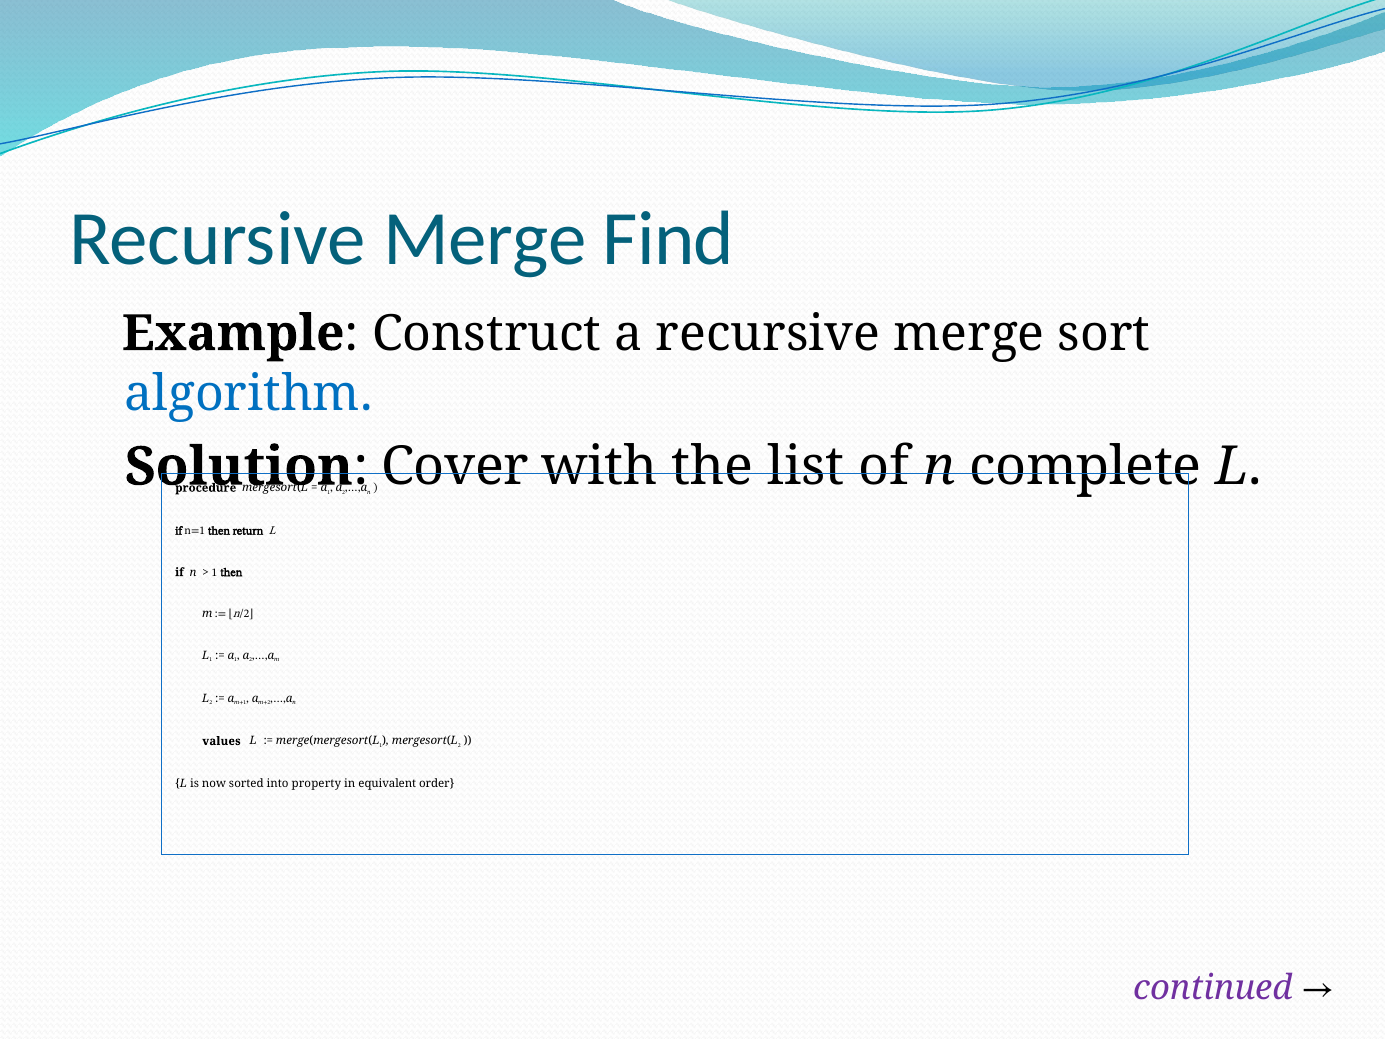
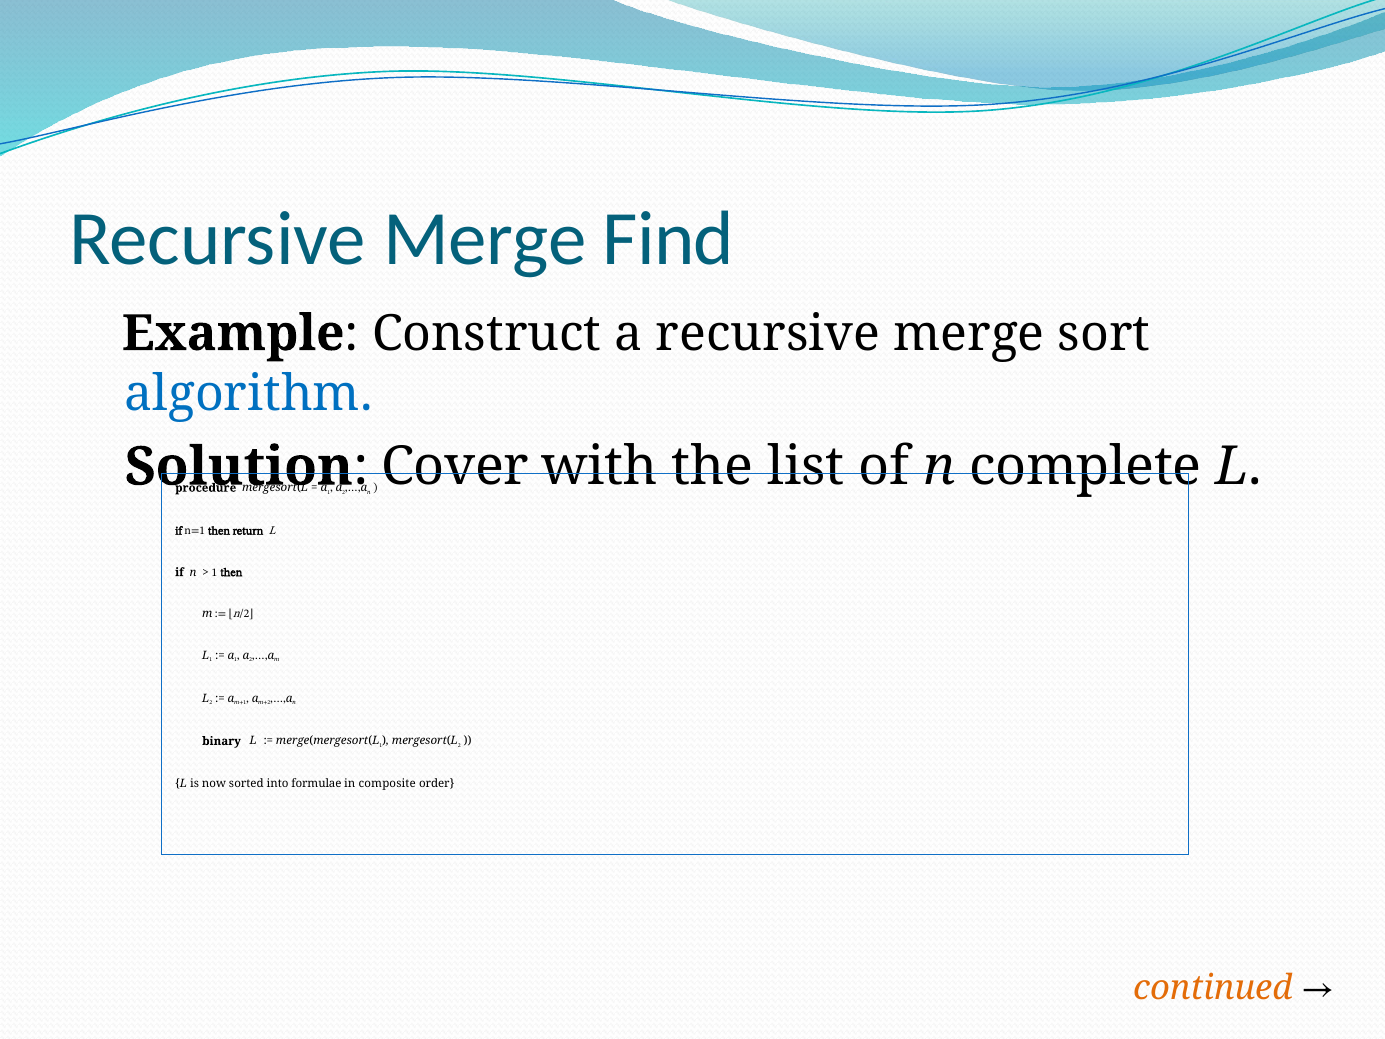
values: values -> binary
property: property -> formulae
equivalent: equivalent -> composite
continued colour: purple -> orange
